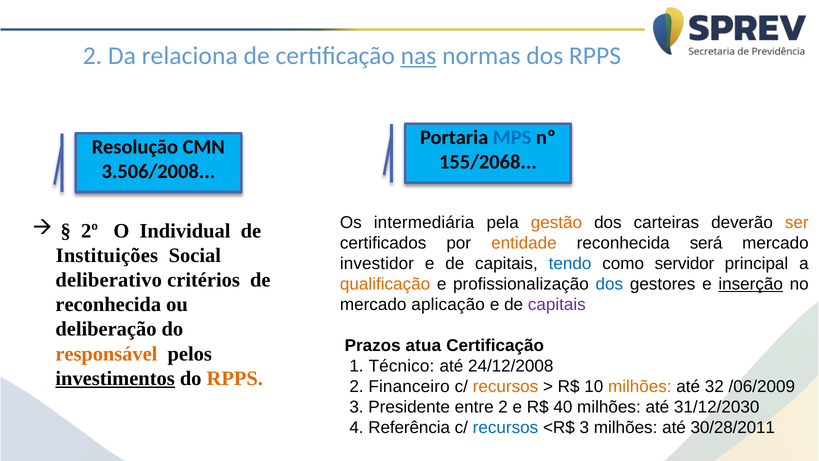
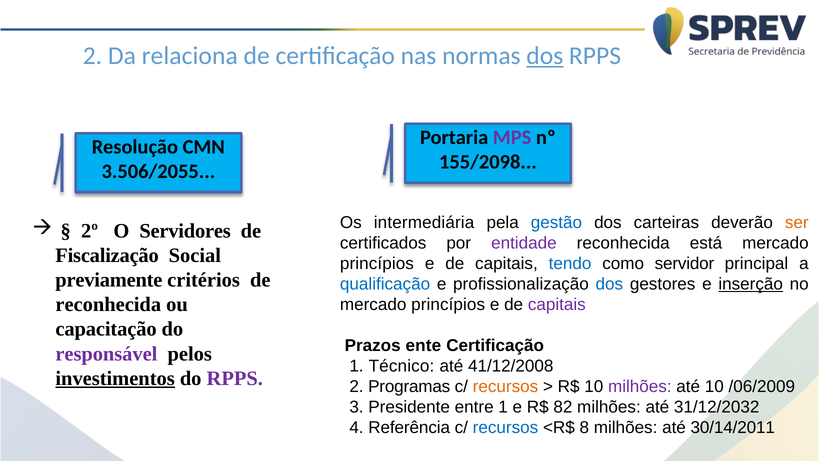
nas underline: present -> none
dos at (545, 56) underline: none -> present
MPS colour: blue -> purple
155/2068: 155/2068 -> 155/2098
3.506/2008: 3.506/2008 -> 3.506/2055
gestão colour: orange -> blue
Individual: Individual -> Servidores
entidade colour: orange -> purple
será: será -> está
Instituições: Instituições -> Fiscalização
investidor at (377, 263): investidor -> princípios
deliberativo: deliberativo -> previamente
qualificação colour: orange -> blue
aplicação at (448, 304): aplicação -> princípios
deliberação: deliberação -> capacitação
atua: atua -> ente
responsável colour: orange -> purple
24/12/2008: 24/12/2008 -> 41/12/2008
RPPS at (235, 378) colour: orange -> purple
Financeiro: Financeiro -> Programas
milhões at (640, 386) colour: orange -> purple
até 32: 32 -> 10
entre 2: 2 -> 1
40: 40 -> 82
31/12/2030: 31/12/2030 -> 31/12/2032
<R$ 3: 3 -> 8
30/28/2011: 30/28/2011 -> 30/14/2011
